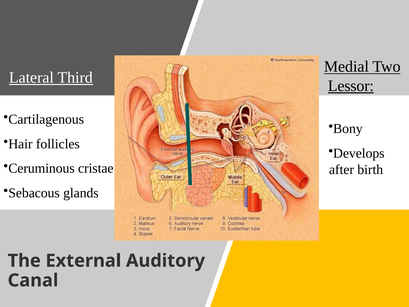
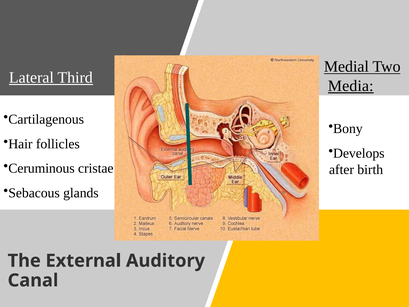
Lessor: Lessor -> Media
